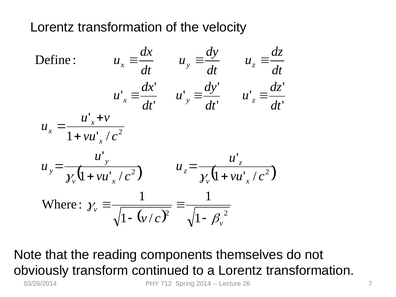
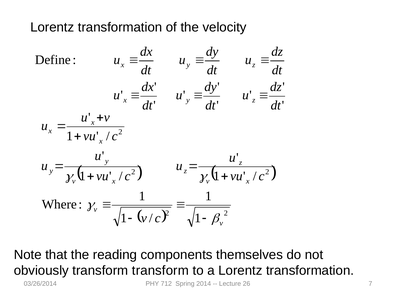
transform continued: continued -> transform
